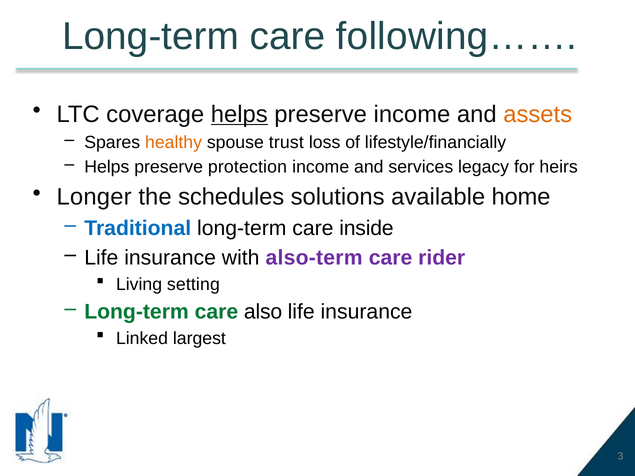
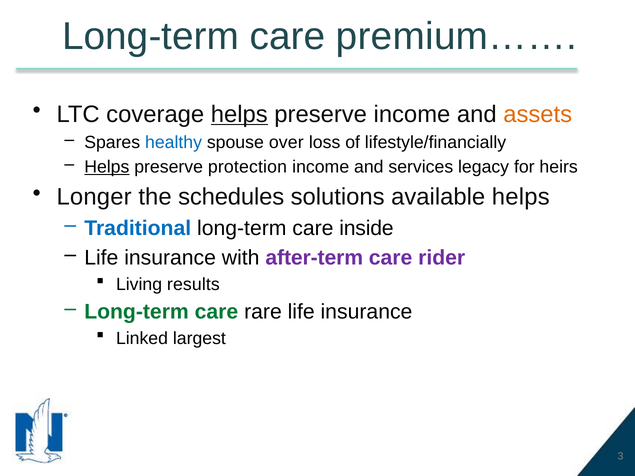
following……: following…… -> premium……
healthy colour: orange -> blue
trust: trust -> over
Helps at (107, 167) underline: none -> present
available home: home -> helps
also-term: also-term -> after-term
setting: setting -> results
also: also -> rare
